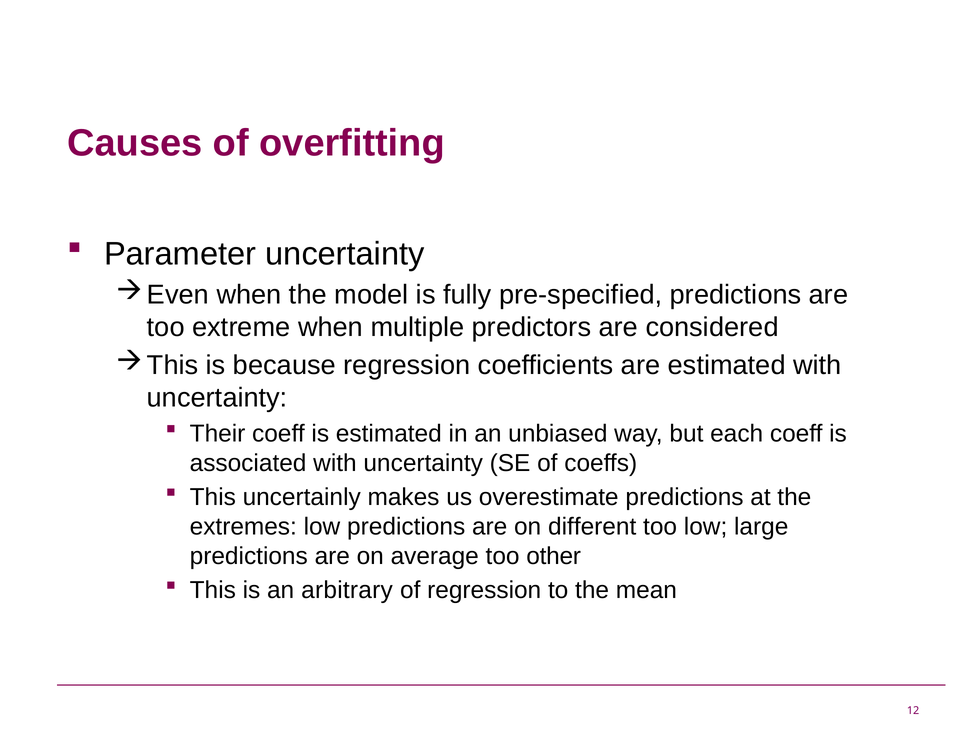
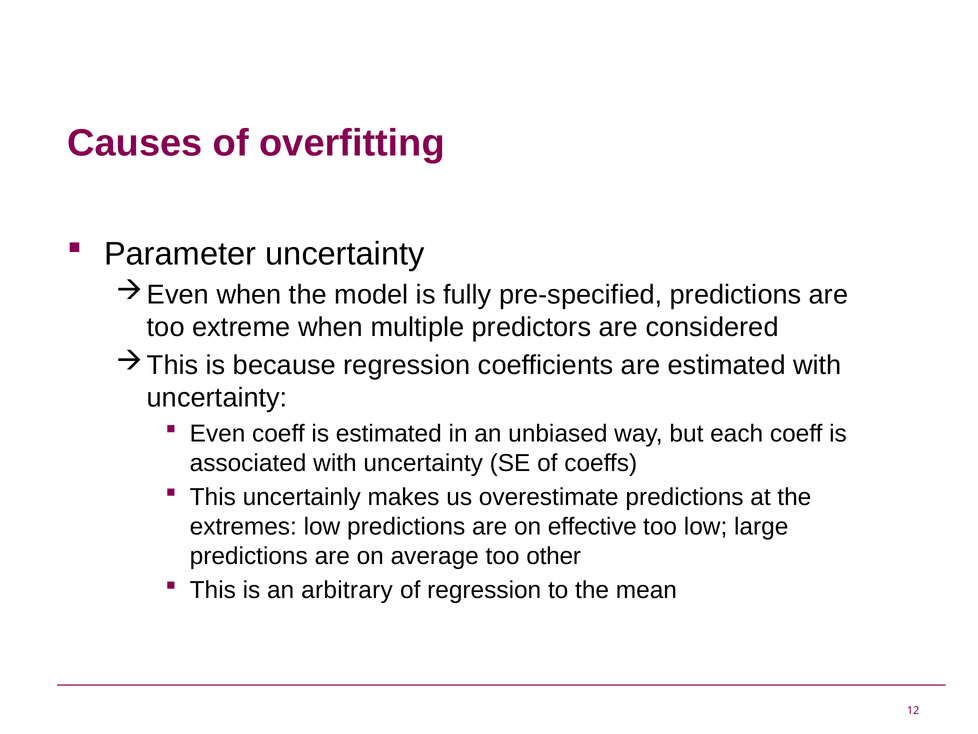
Their: Their -> Even
different: different -> effective
